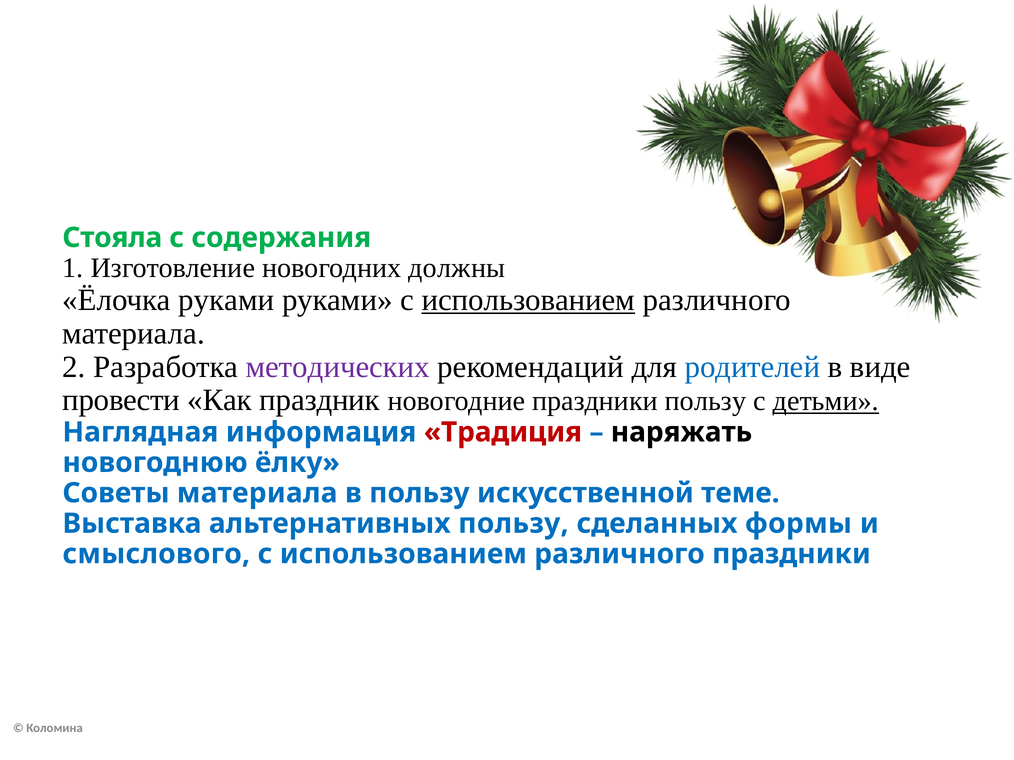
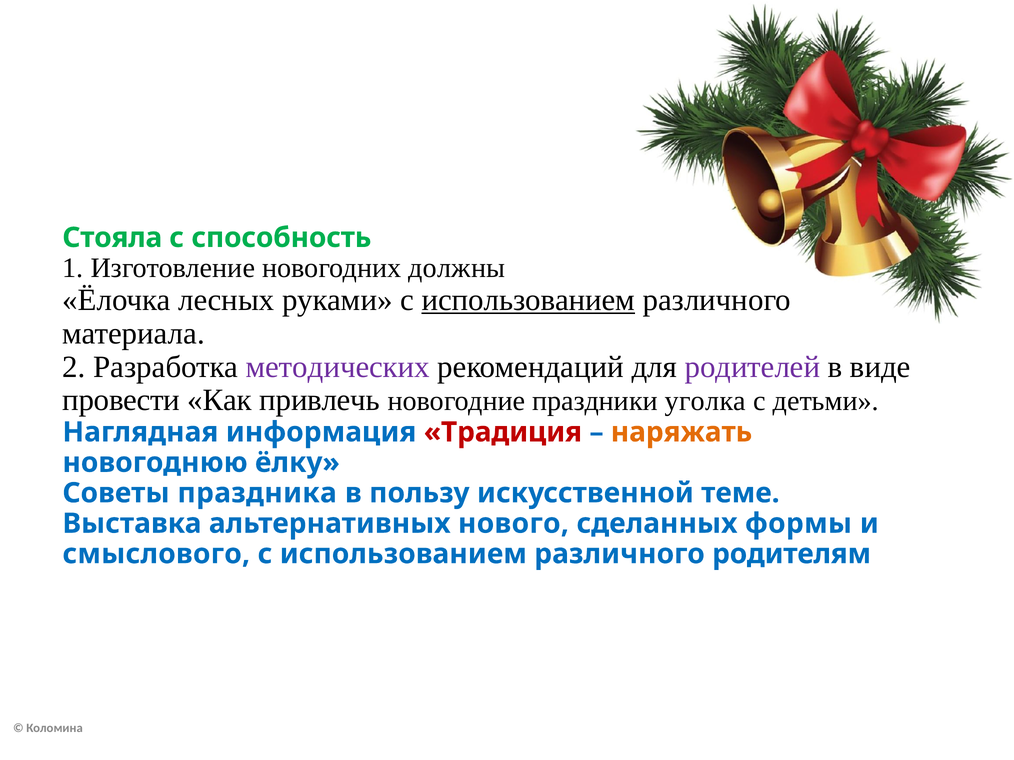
содержания: содержания -> способность
Ёлочка руками: руками -> лесных
родителей colour: blue -> purple
праздник: праздник -> привлечь
праздники пользу: пользу -> уголка
детьми underline: present -> none
наряжать colour: black -> orange
Советы материала: материала -> праздника
альтернативных пользу: пользу -> нового
различного праздники: праздники -> родителям
